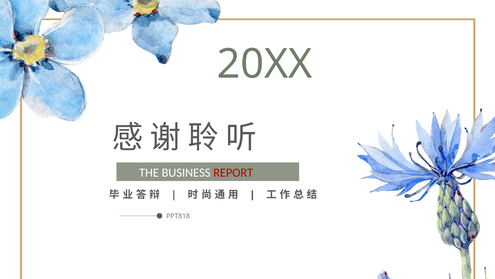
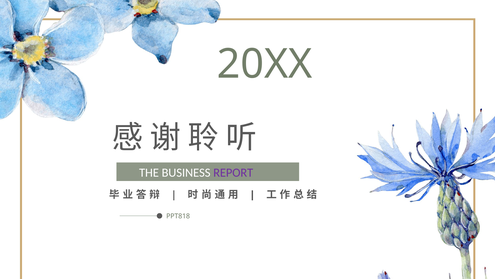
REPORT colour: red -> purple
